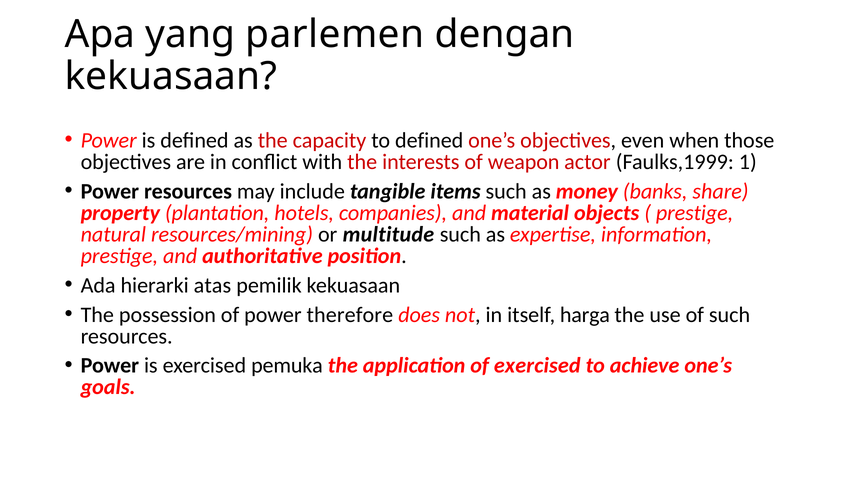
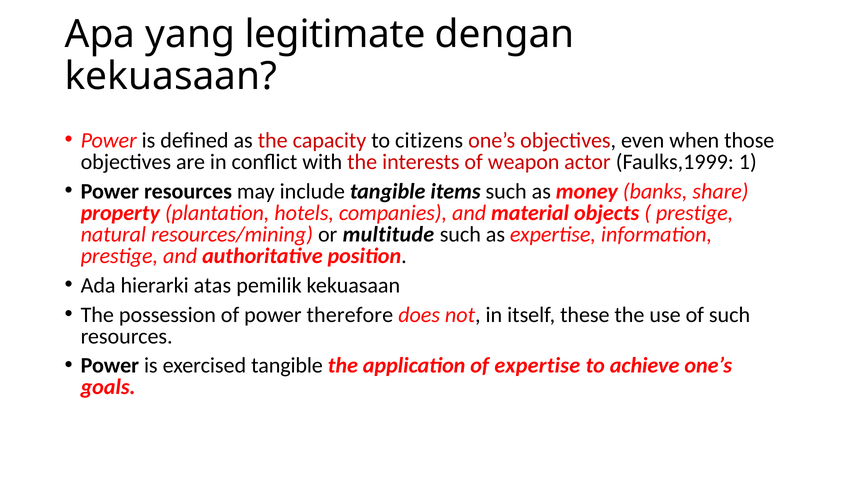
parlemen: parlemen -> legitimate
to defined: defined -> citizens
harga: harga -> these
exercised pemuka: pemuka -> tangible
of exercised: exercised -> expertise
